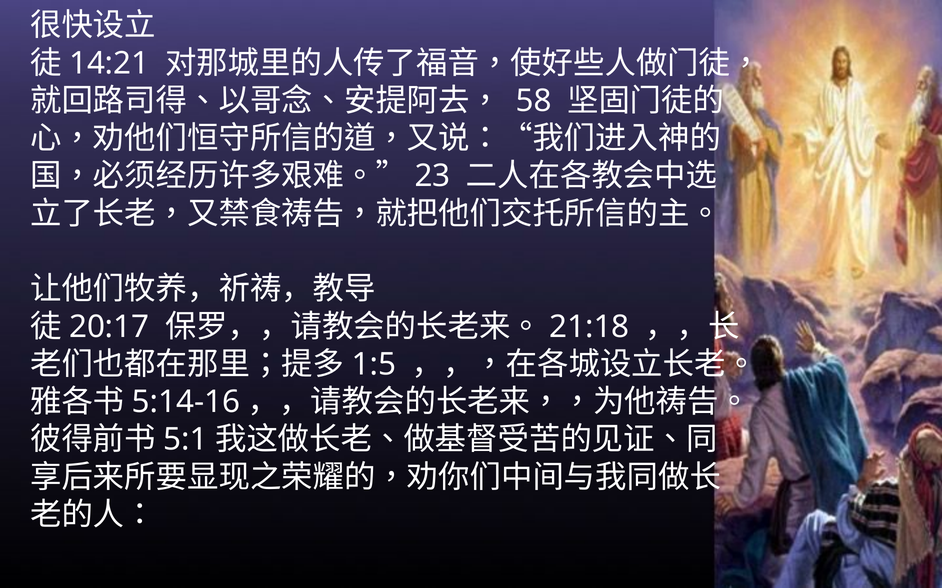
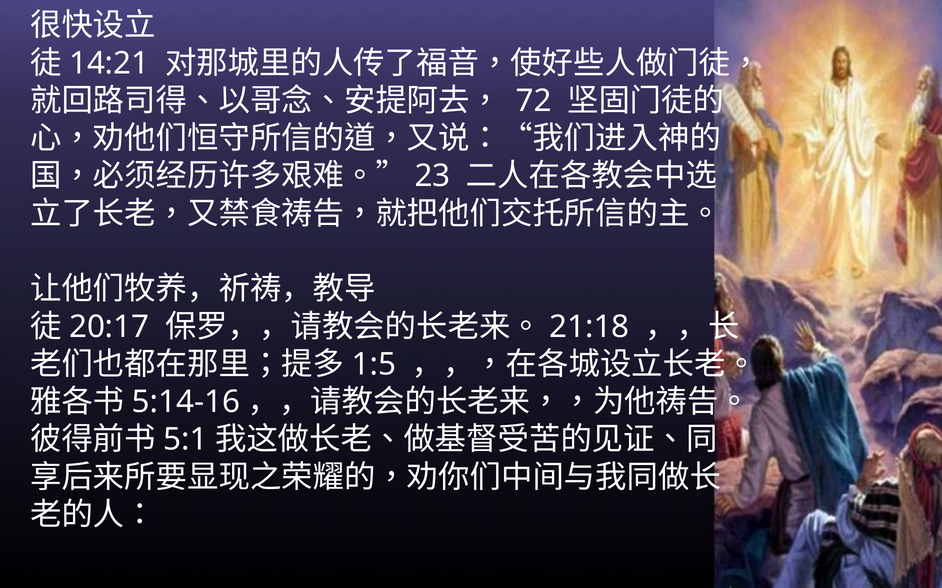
58: 58 -> 72
